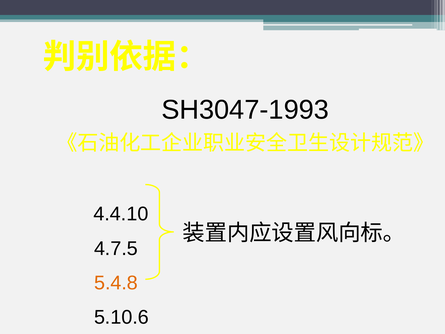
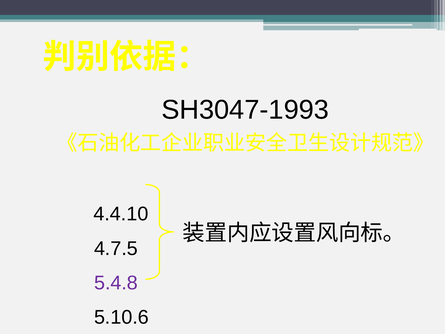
5.4.8 colour: orange -> purple
